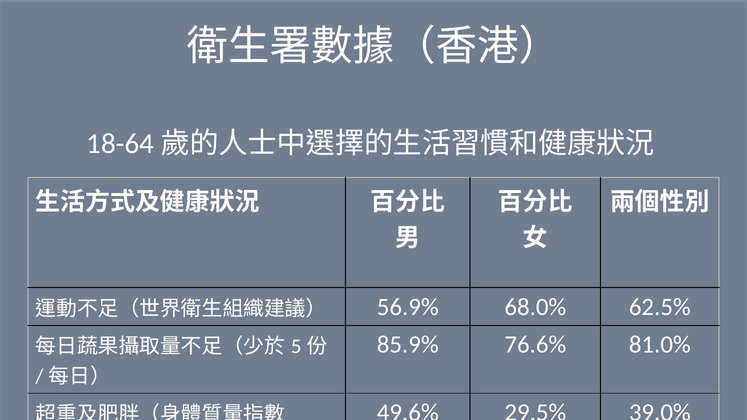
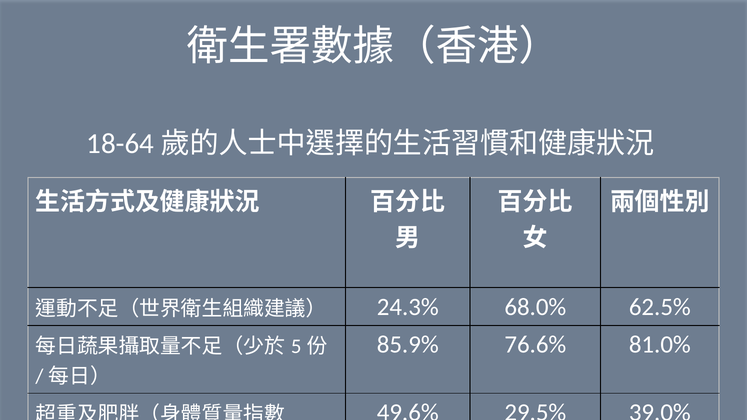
56.9%: 56.9% -> 24.3%
